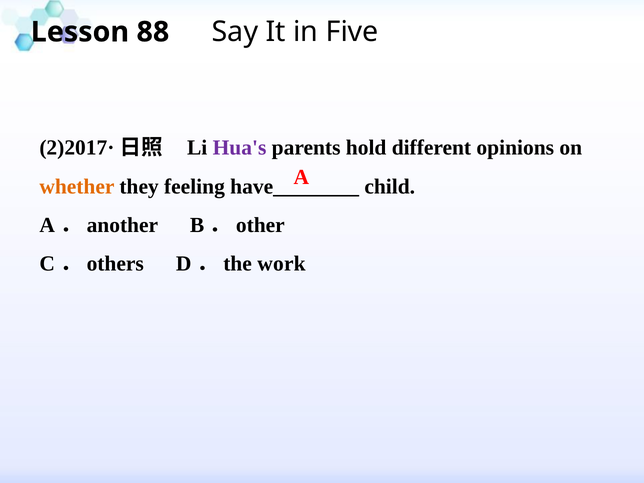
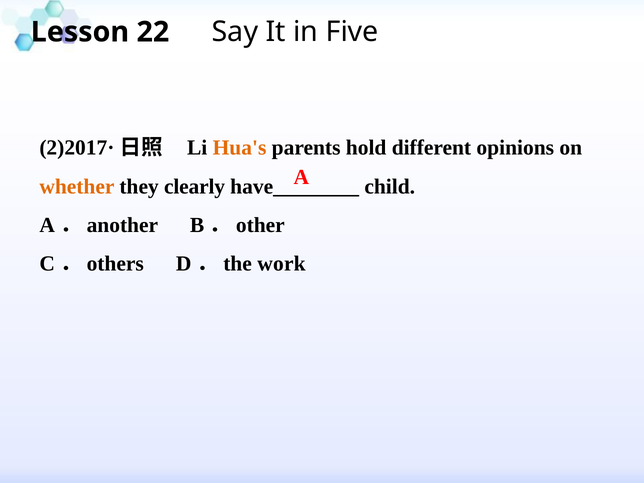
88: 88 -> 22
Hua's colour: purple -> orange
feeling: feeling -> clearly
